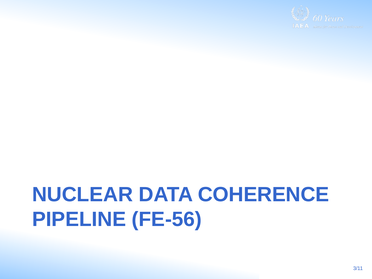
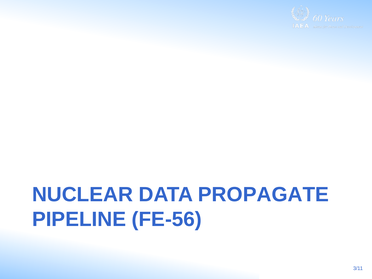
COHERENCE: COHERENCE -> PROPAGATE
